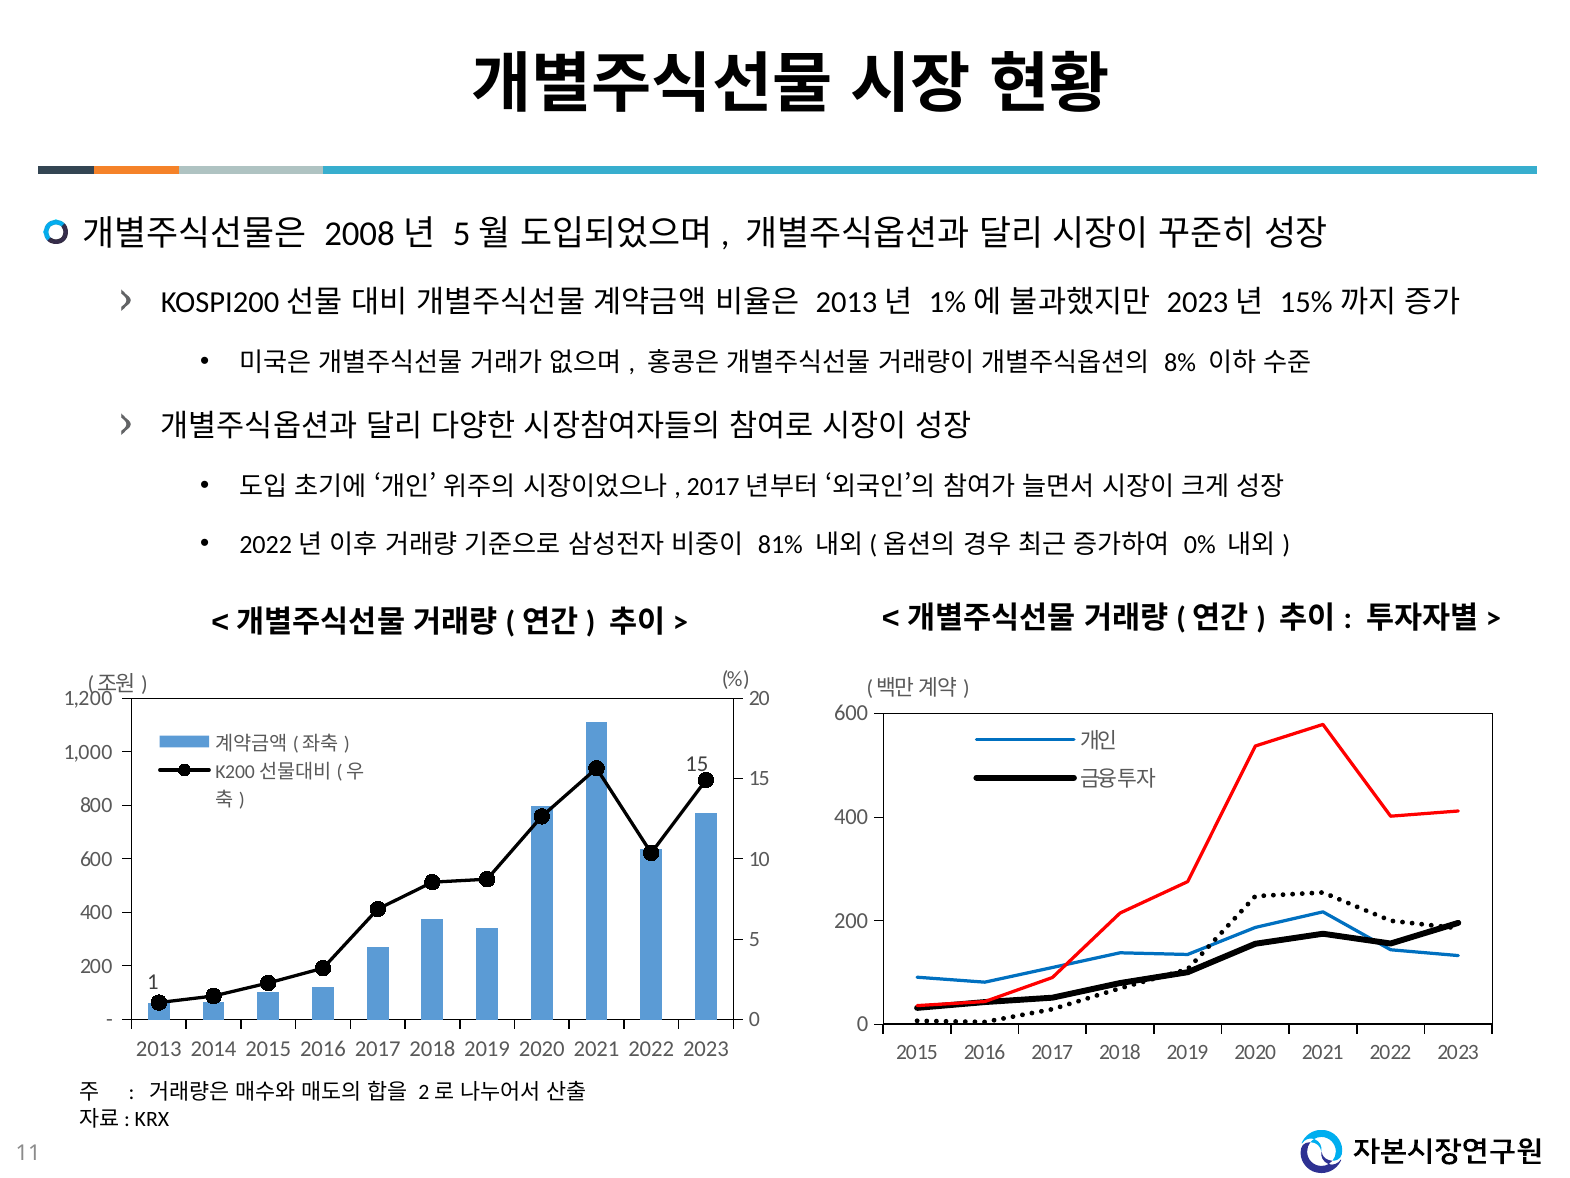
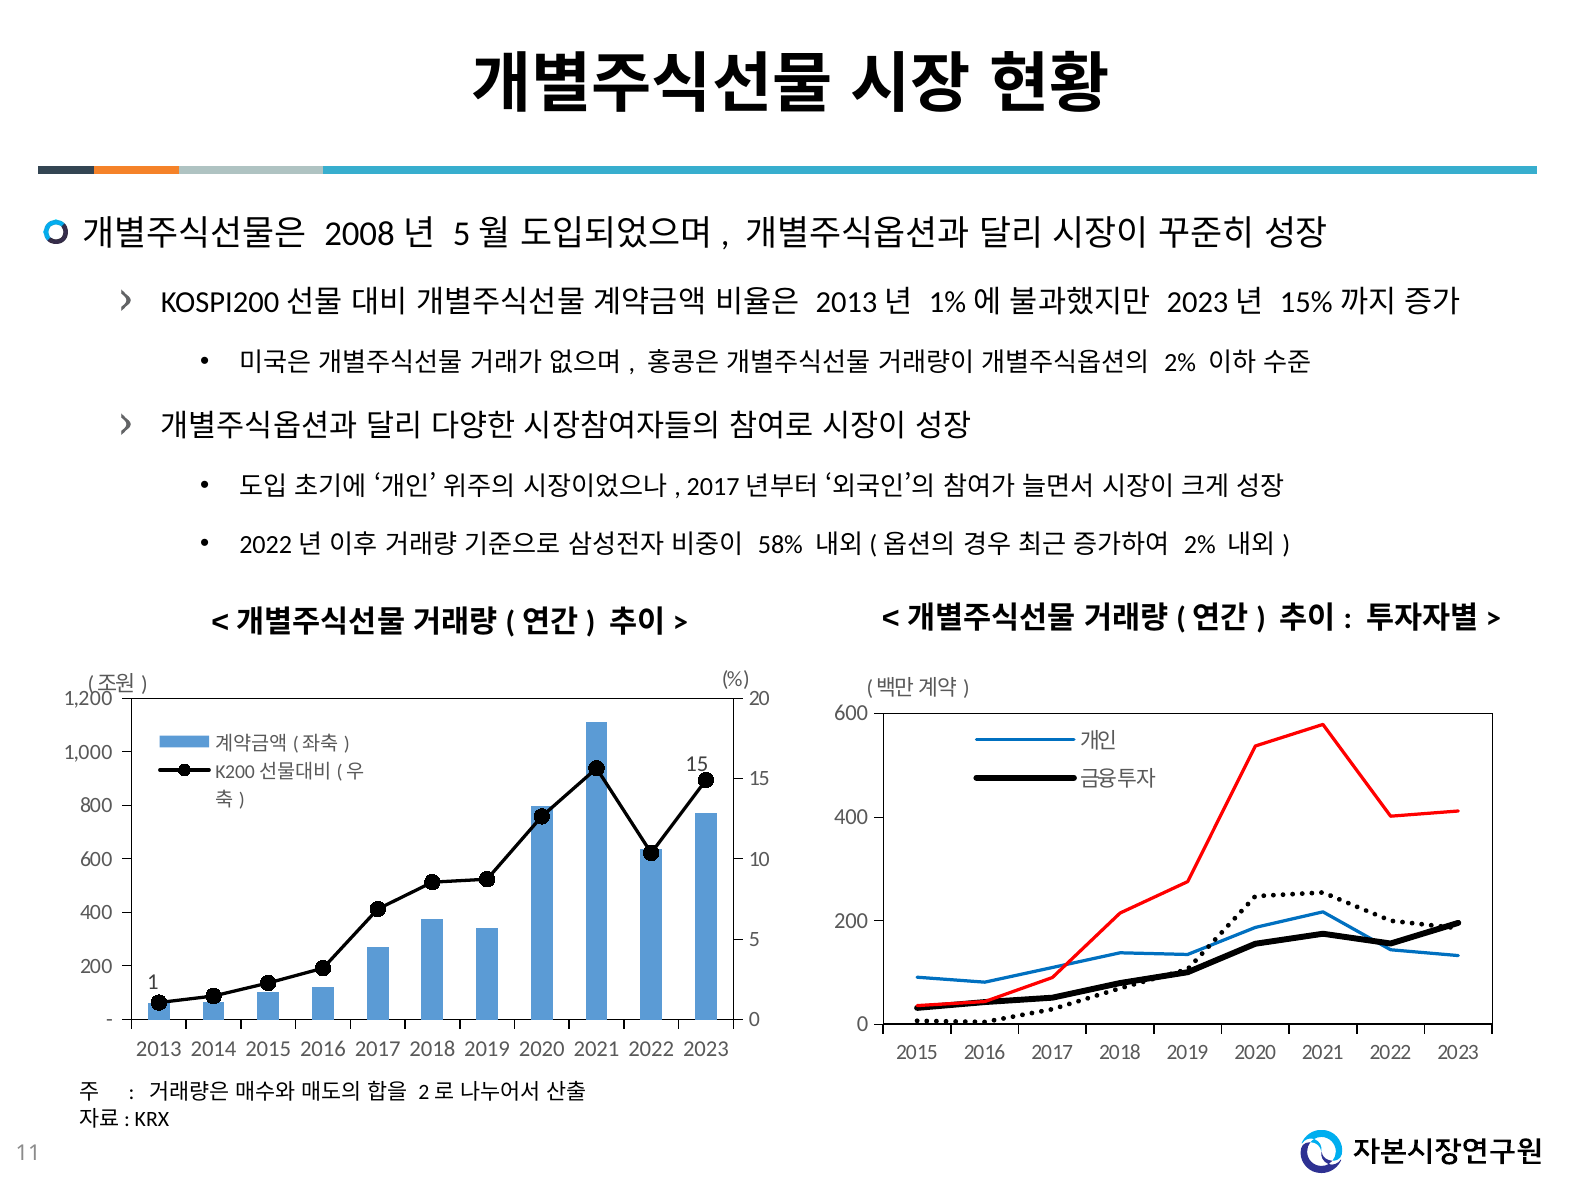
8% at (1180, 362): 8% -> 2%
81%: 81% -> 58%
0% at (1200, 544): 0% -> 2%
